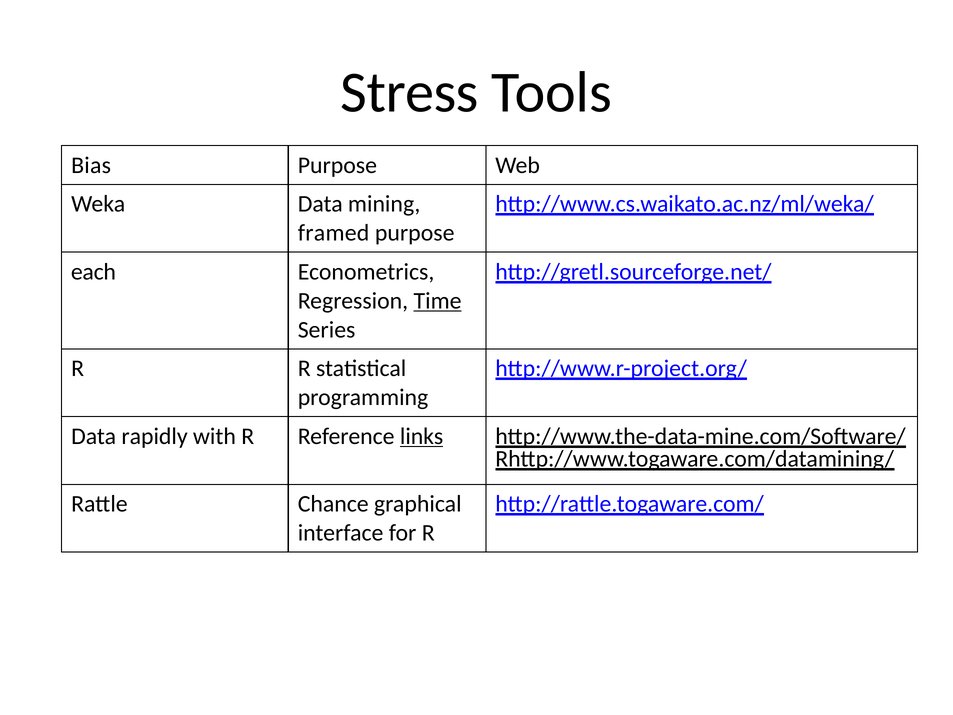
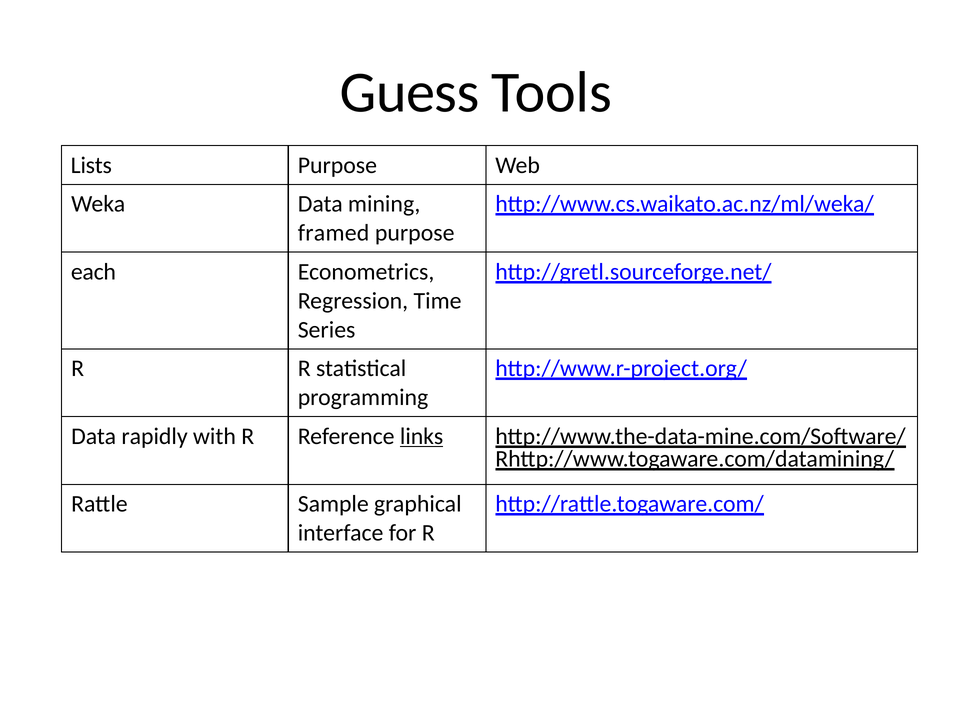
Stress: Stress -> Guess
Bias: Bias -> Lists
Time underline: present -> none
Chance: Chance -> Sample
